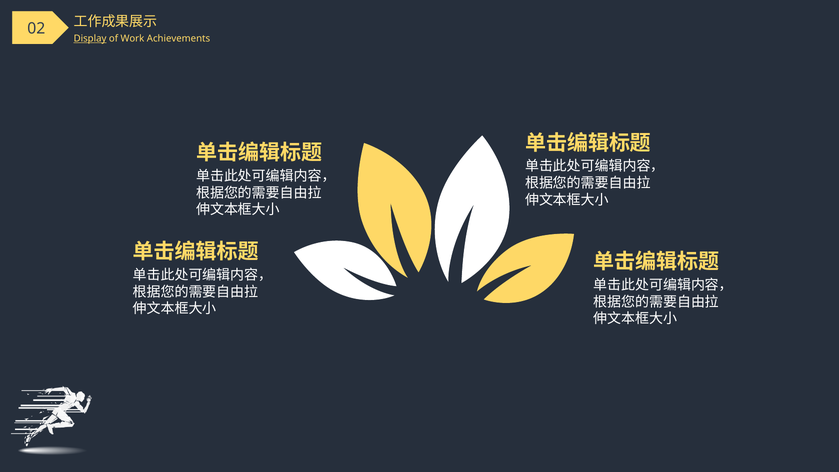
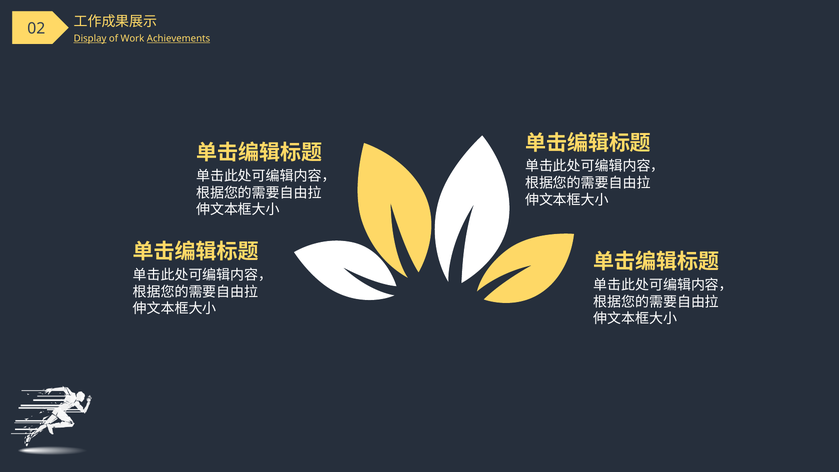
Achievements underline: none -> present
